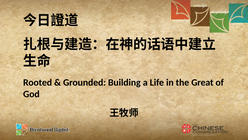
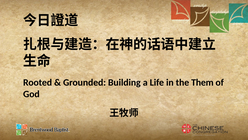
Great: Great -> Them
